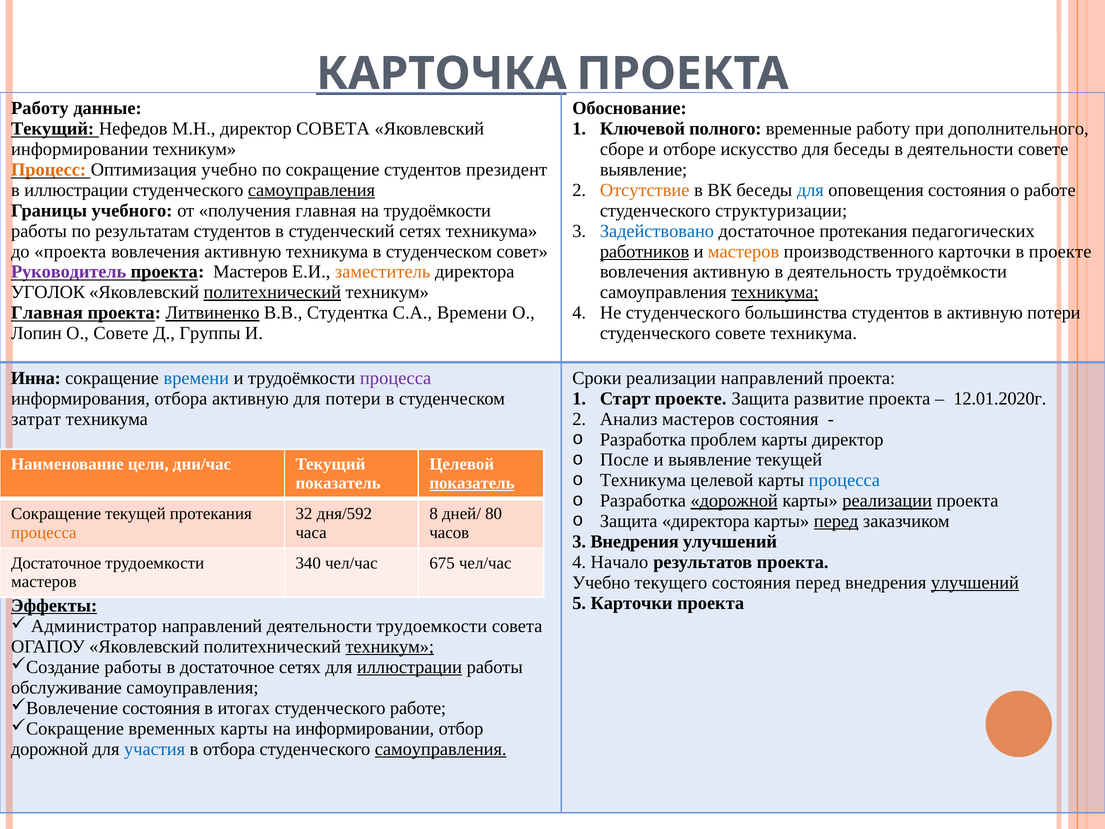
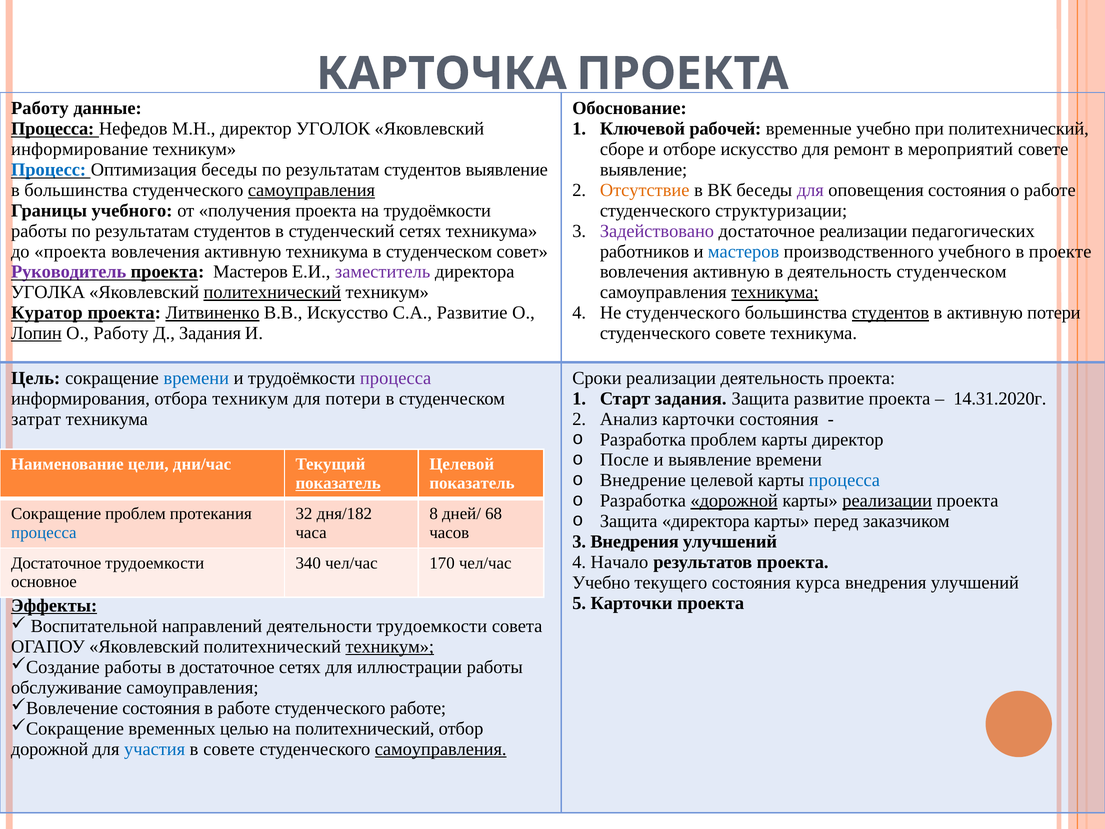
КАРТОЧКА underline: present -> none
Текущий at (53, 129): Текущий -> Процесса
директор СОВЕТА: СОВЕТА -> УГОЛОК
полного: полного -> рабочей
временные работу: работу -> учебно
при дополнительного: дополнительного -> политехнический
информировании at (80, 149): информировании -> информирование
для беседы: беседы -> ремонт
в деятельности: деятельности -> мероприятий
Процесс colour: orange -> blue
Оптимизация учебно: учебно -> беседы
сокращение at (333, 170): сокращение -> результатам
студентов президент: президент -> выявление
в иллюстрации: иллюстрации -> большинства
для at (810, 190) colour: blue -> purple
получения главная: главная -> проекта
Задействовано colour: blue -> purple
достаточное протекания: протекания -> реализации
работников underline: present -> none
мастеров at (744, 251) colour: orange -> blue
производственного карточки: карточки -> учебного
заместитель colour: orange -> purple
деятельность трудоёмкости: трудоёмкости -> студенческом
УГОЛОК: УГОЛОК -> УГОЛКА
Главная at (47, 313): Главная -> Куратор
В.В Студентка: Студентка -> Искусство
С.А Времени: Времени -> Развитие
студентов at (890, 313) underline: none -> present
Лопин underline: none -> present
О Совете: Совете -> Работу
Д Группы: Группы -> Задания
Инна: Инна -> Цель
реализации направлений: направлений -> деятельность
отбора активную: активную -> техникум
Старт проекте: проекте -> задания
12.01.2020г: 12.01.2020г -> 14.31.2020г
Анализ мастеров: мастеров -> карточки
выявление текущей: текущей -> времени
Техникума at (643, 480): Техникума -> Внедрение
показатель at (338, 483) underline: none -> present
показатель at (472, 483) underline: present -> none
Сокращение текущей: текущей -> проблем
дня/592: дня/592 -> дня/182
80: 80 -> 68
перед at (836, 521) underline: present -> none
процесса at (44, 532) colour: orange -> blue
675: 675 -> 170
мастеров at (44, 582): мастеров -> основное
состояния перед: перед -> курса
улучшений at (975, 582) underline: present -> none
Администратор: Администратор -> Воспитательной
иллюстрации at (409, 667) underline: present -> none
в итогах: итогах -> работе
временных карты: карты -> целью
на информировании: информировании -> политехнический
в отбора: отбора -> совете
